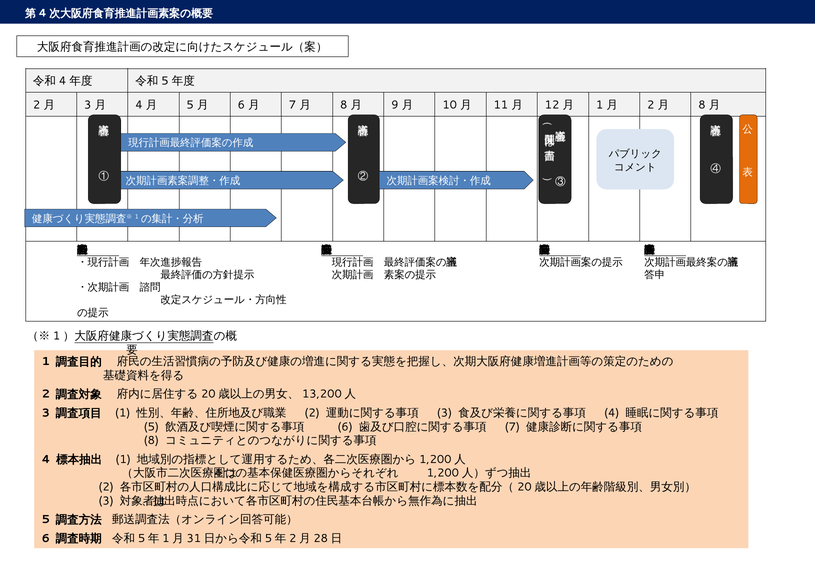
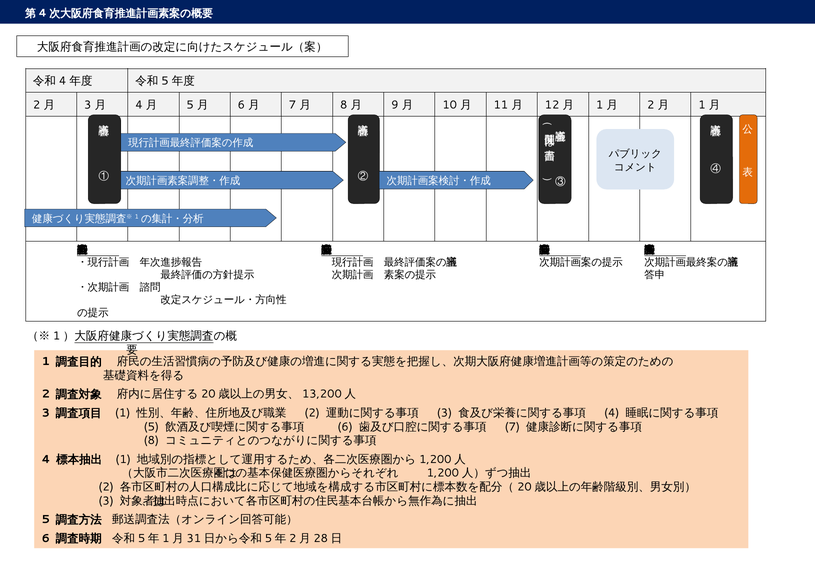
8 at (702, 105): 8 -> 1
